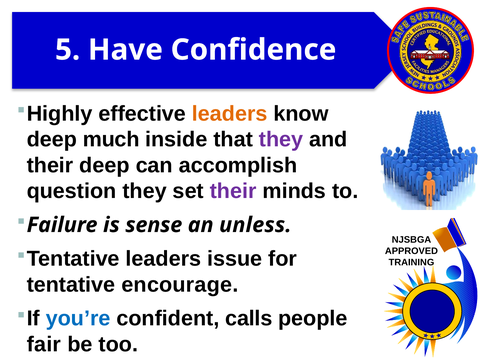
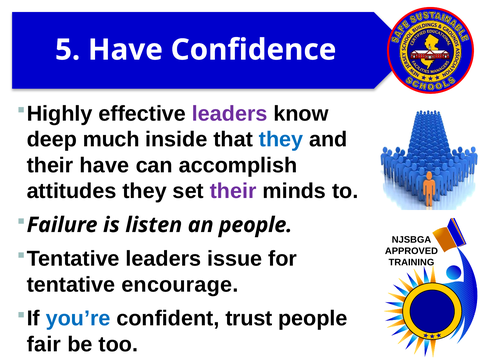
leaders at (230, 114) colour: orange -> purple
they at (281, 140) colour: purple -> blue
their deep: deep -> have
question: question -> attitudes
sense: sense -> listen
an unless: unless -> people
calls: calls -> trust
